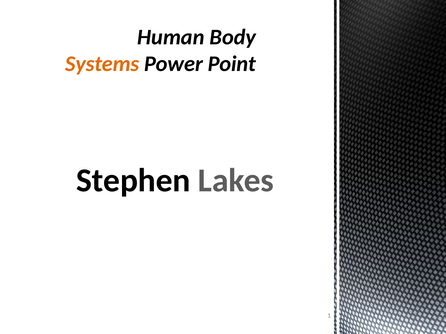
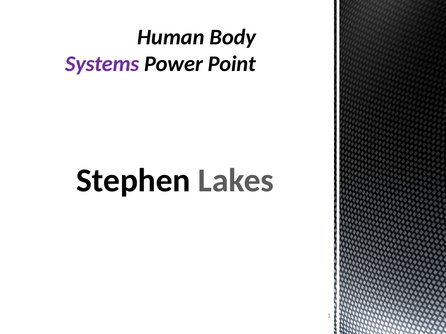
Systems colour: orange -> purple
